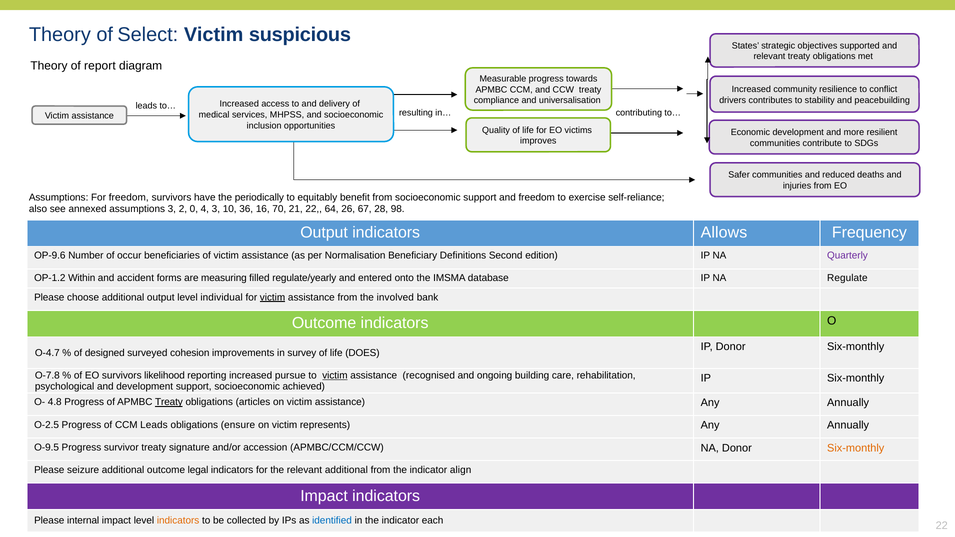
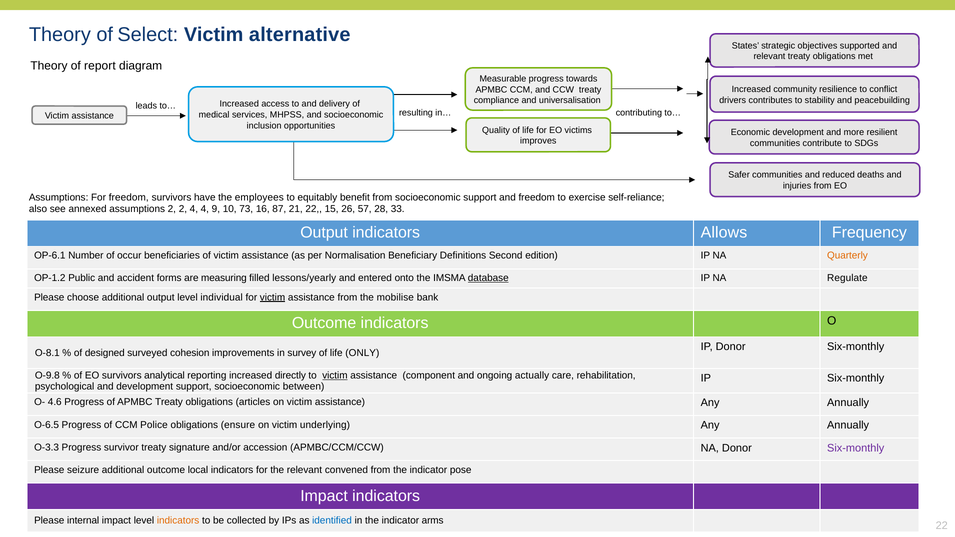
suspicious: suspicious -> alternative
periodically: periodically -> employees
assumptions 3: 3 -> 2
2 0: 0 -> 4
4 3: 3 -> 9
36: 36 -> 73
70: 70 -> 87
64: 64 -> 15
67: 67 -> 57
98: 98 -> 33
OP-9.6: OP-9.6 -> OP-6.1
Quarterly colour: purple -> orange
Within: Within -> Public
regulate/yearly: regulate/yearly -> lessons/yearly
database underline: none -> present
involved: involved -> mobilise
O-4.7: O-4.7 -> O-8.1
DOES: DOES -> ONLY
O-7.8: O-7.8 -> O-9.8
likelihood: likelihood -> analytical
pursue: pursue -> directly
recognised: recognised -> component
building: building -> actually
achieved: achieved -> between
4.8: 4.8 -> 4.6
Treaty at (169, 402) underline: present -> none
O-2.5: O-2.5 -> O-6.5
CCM Leads: Leads -> Police
represents: represents -> underlying
O-9.5: O-9.5 -> O-3.3
Six-monthly at (856, 448) colour: orange -> purple
legal: legal -> local
relevant additional: additional -> convened
align: align -> pose
each: each -> arms
